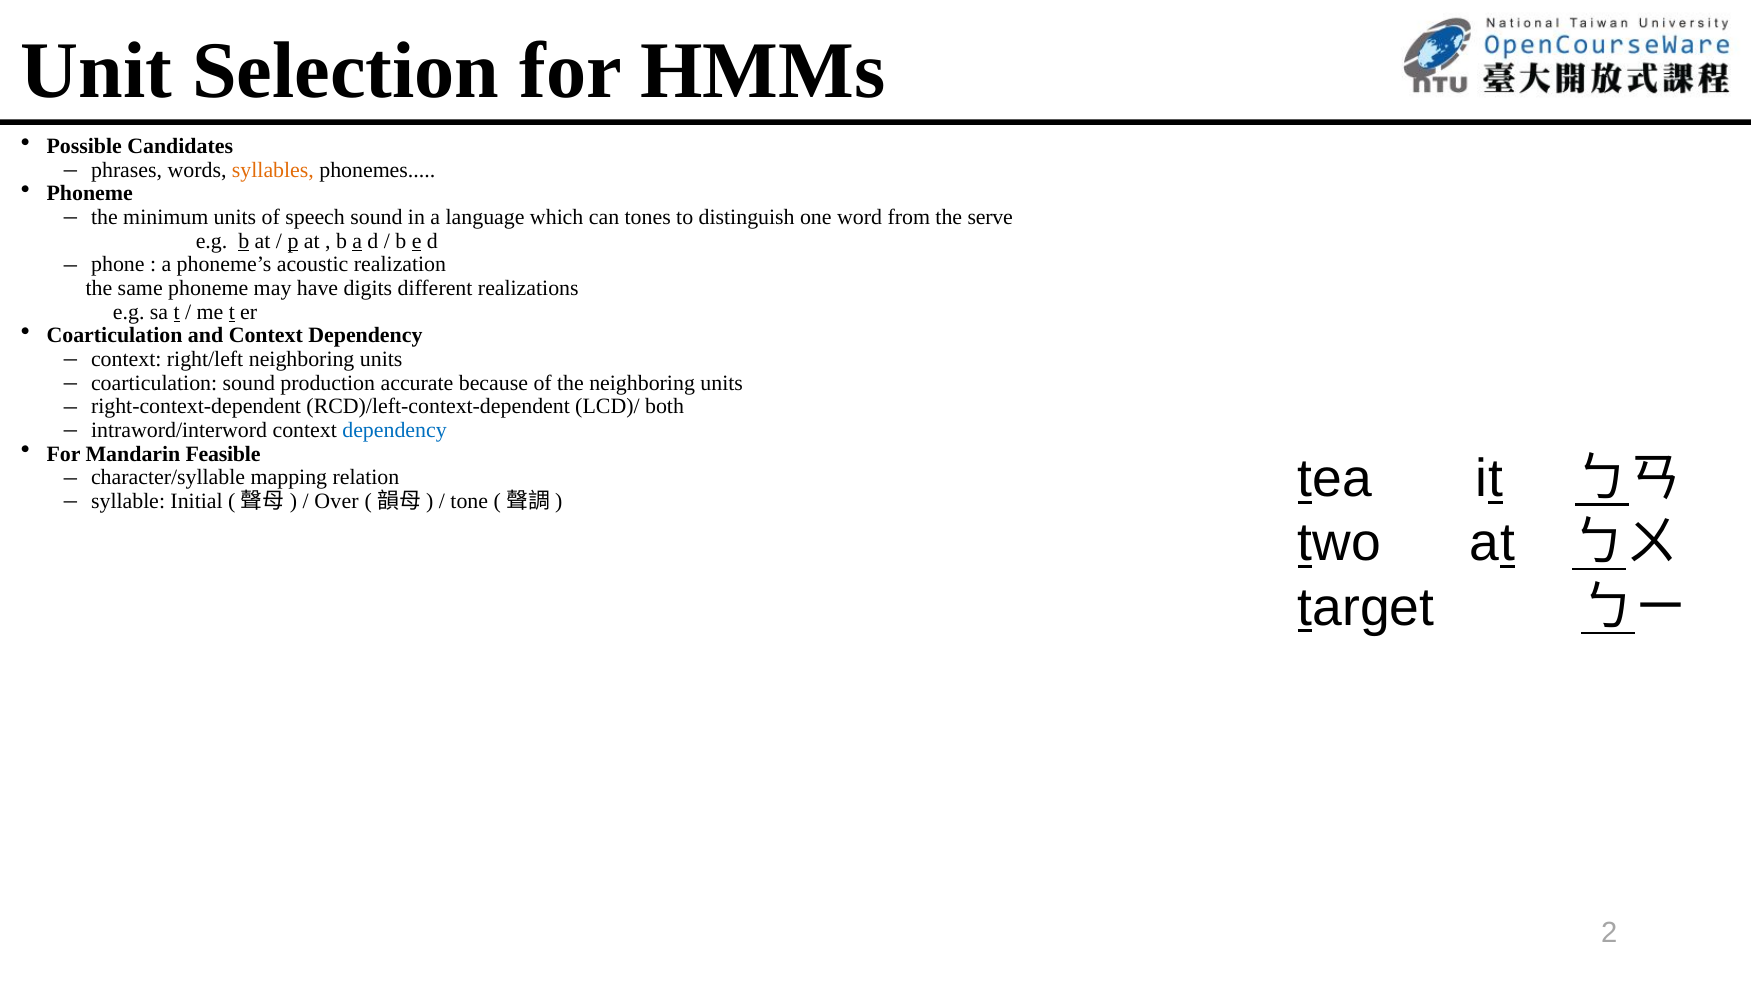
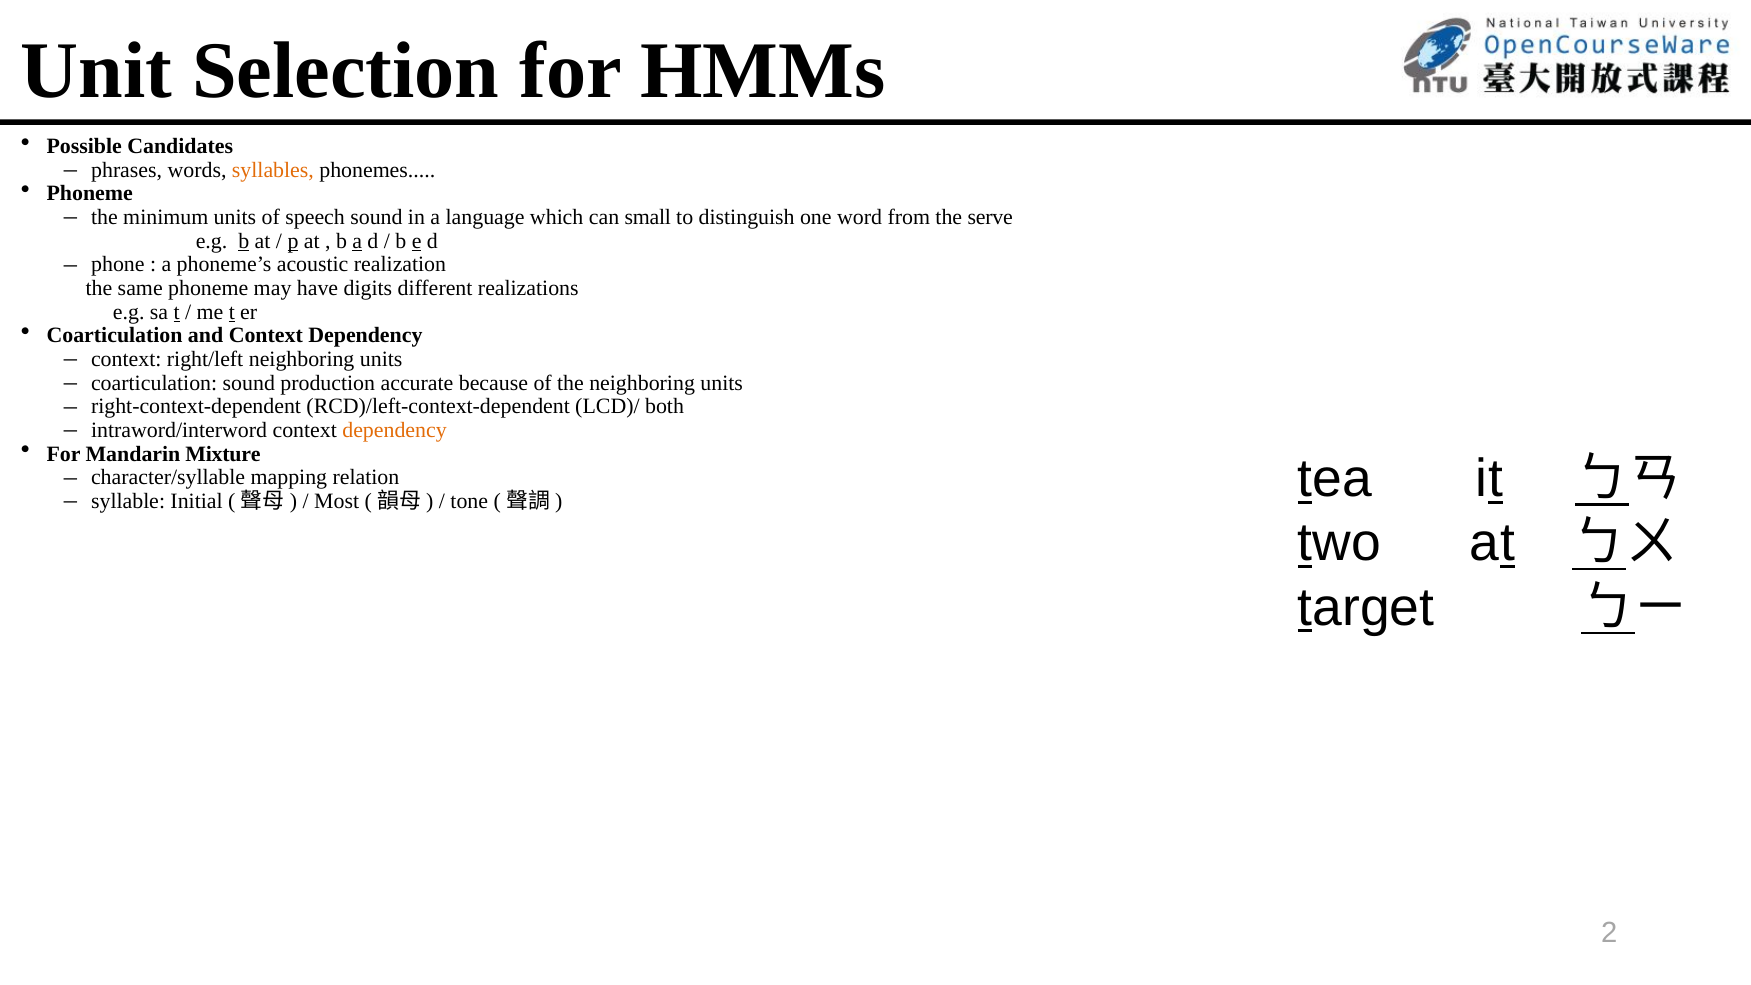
tones: tones -> small
dependency at (395, 430) colour: blue -> orange
Feasible: Feasible -> Mixture
Over: Over -> Most
